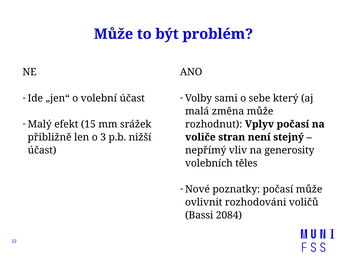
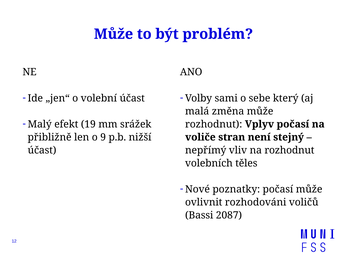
15: 15 -> 19
3: 3 -> 9
na generosity: generosity -> rozhodnut
2084: 2084 -> 2087
